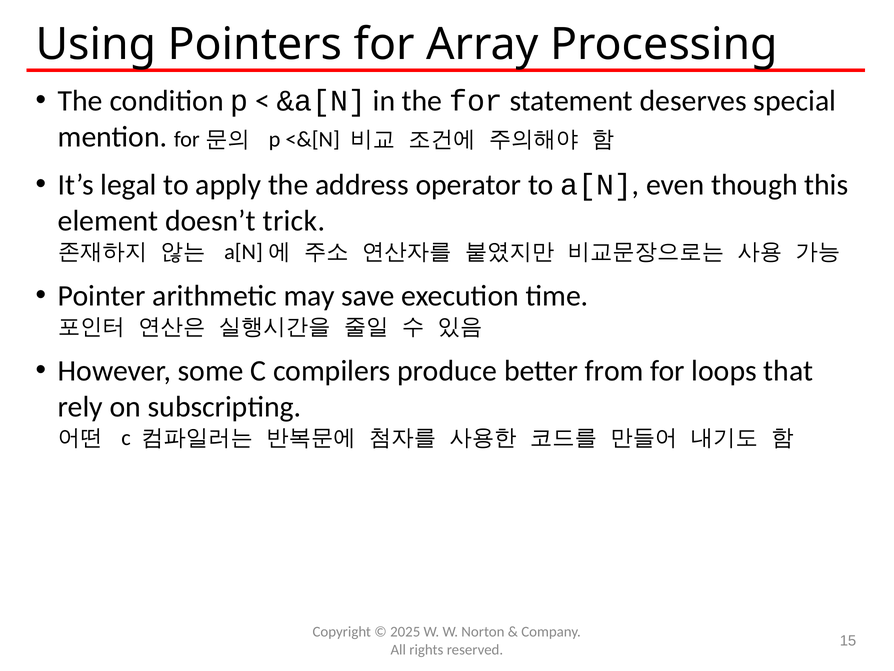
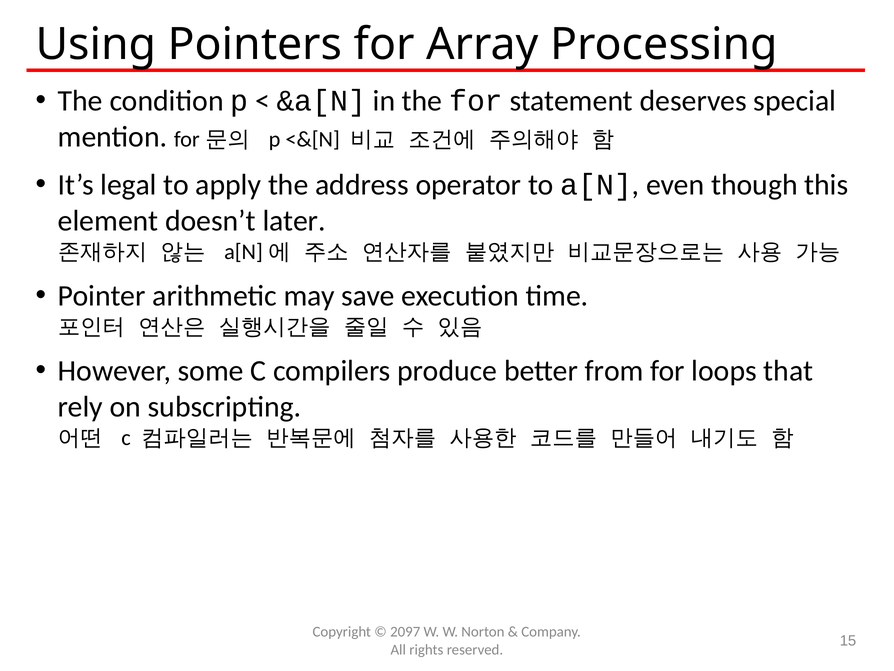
trick: trick -> later
2025: 2025 -> 2097
